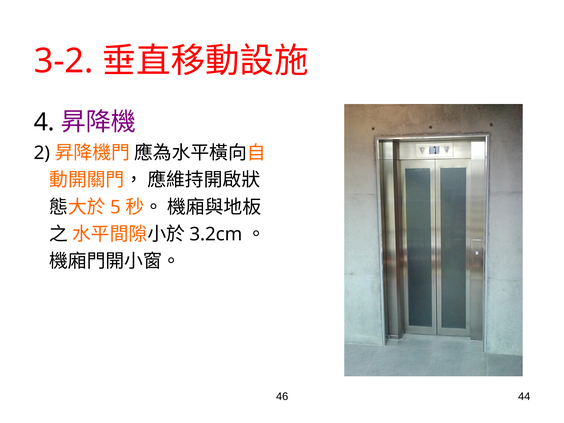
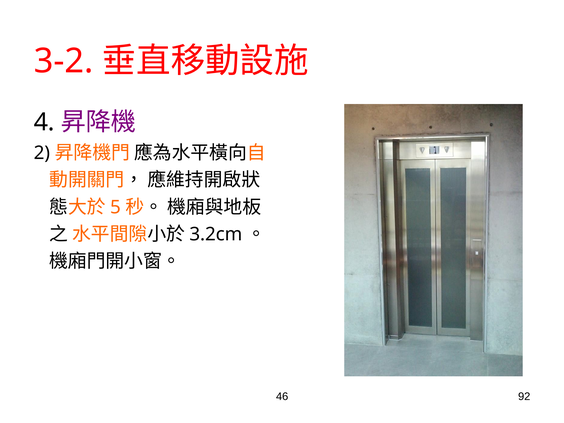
44: 44 -> 92
